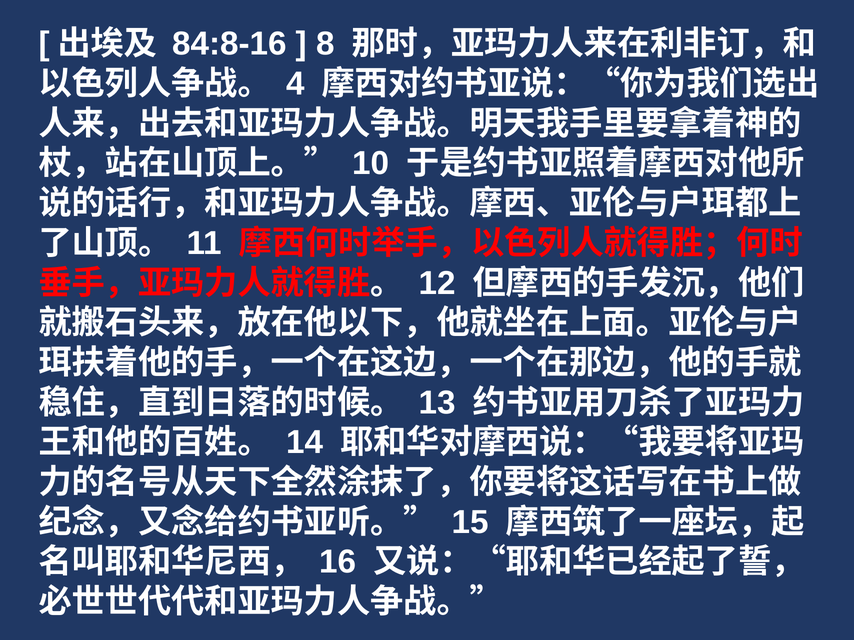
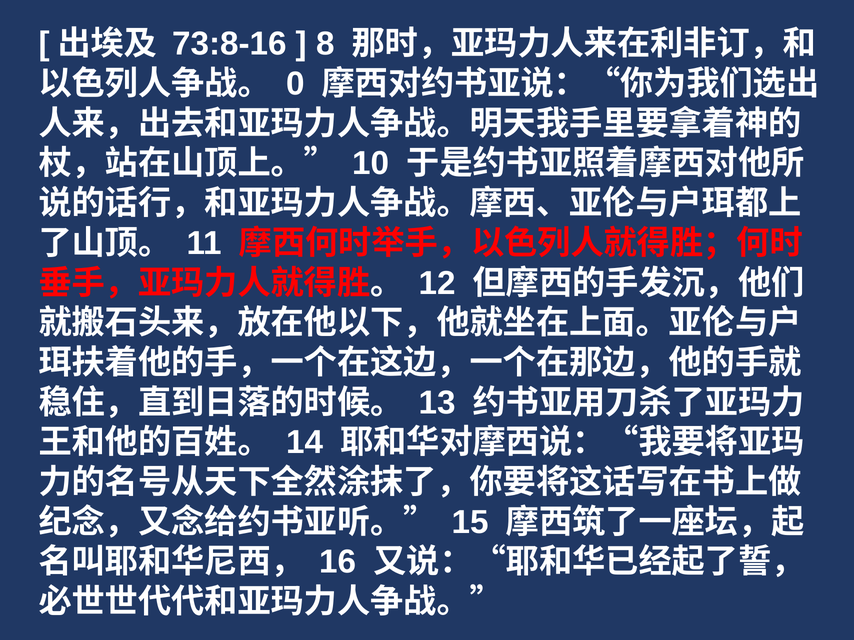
84:8-16: 84:8-16 -> 73:8-16
4: 4 -> 0
